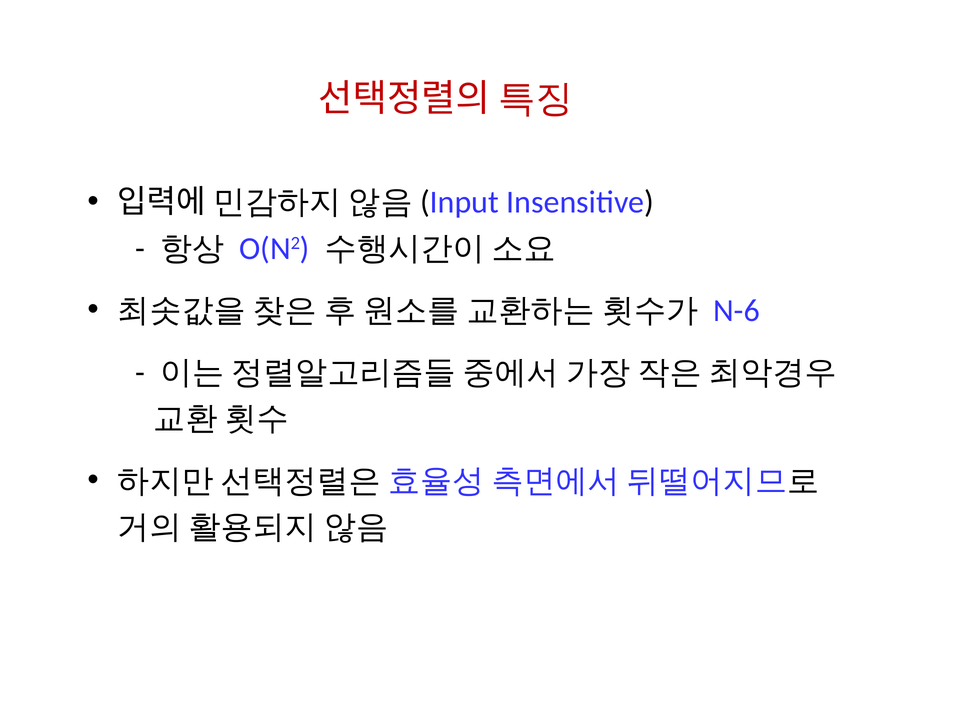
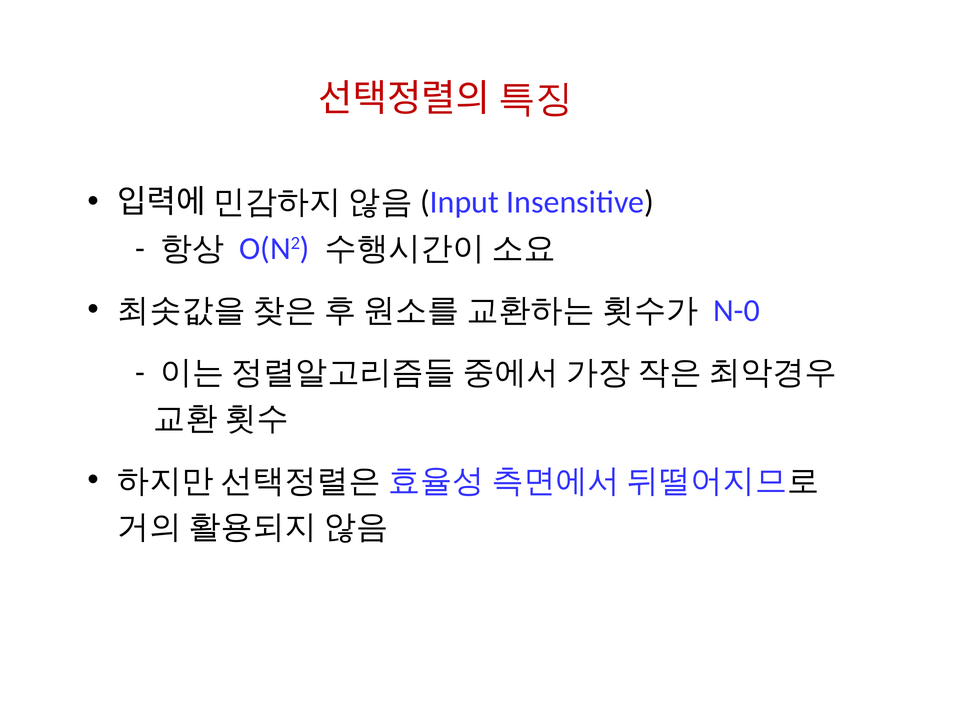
N-6: N-6 -> N-0
